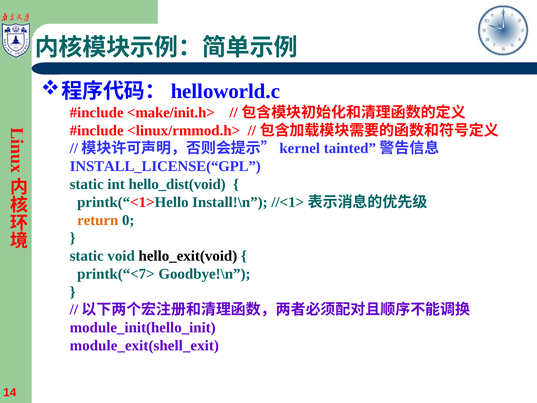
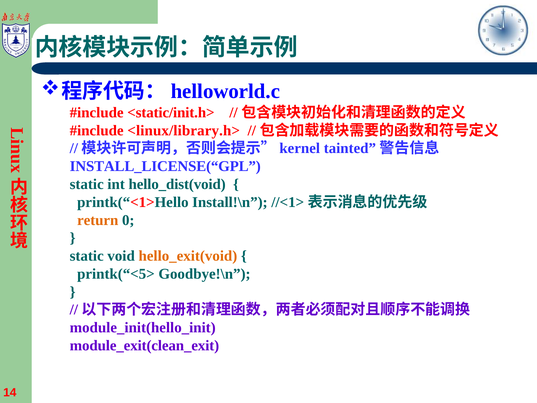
<make/init.h>: <make/init.h> -> <static/init.h>
<linux/rmmod.h>: <linux/rmmod.h> -> <linux/library.h>
hello_exit(void colour: black -> orange
printk(“<7>: printk(“<7> -> printk(“<5>
module_exit(shell_exit: module_exit(shell_exit -> module_exit(clean_exit
